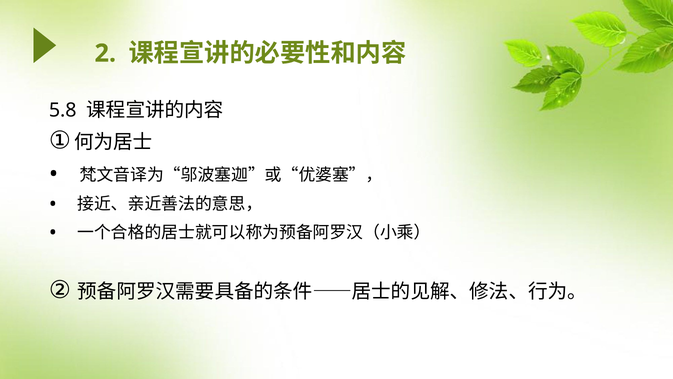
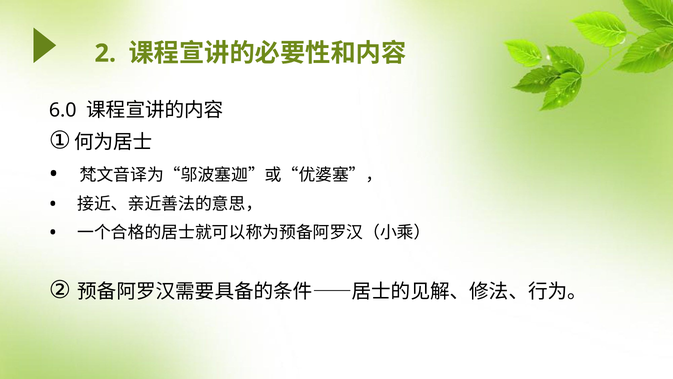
5.8: 5.8 -> 6.0
